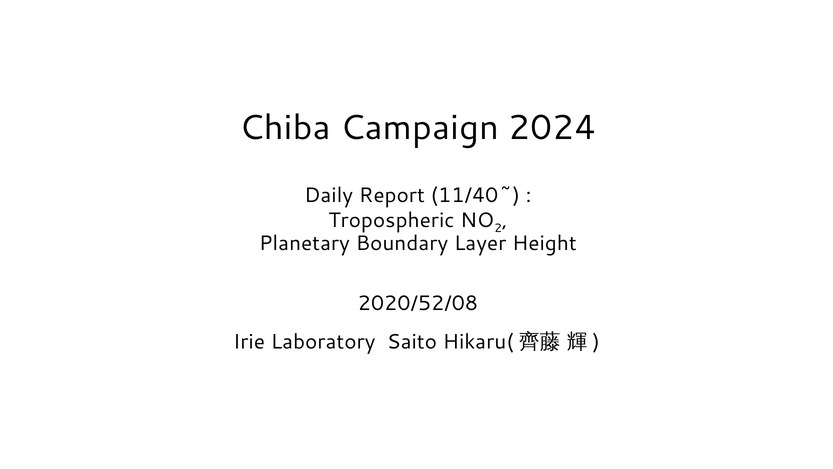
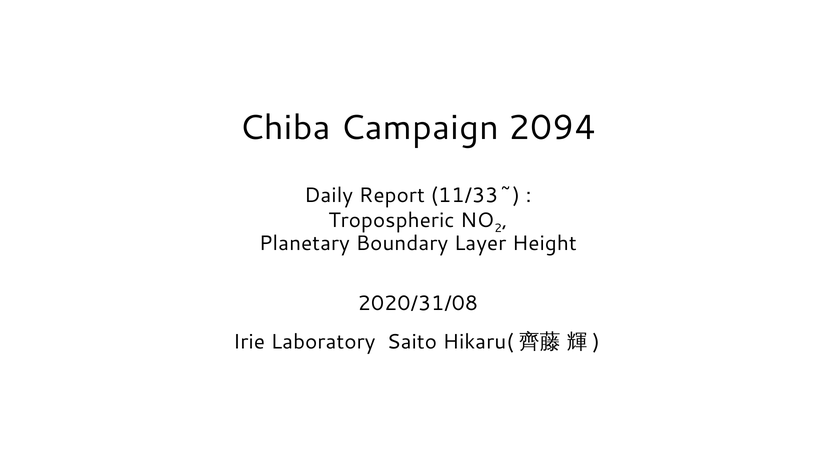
2024: 2024 -> 2094
11/40~: 11/40~ -> 11/33~
2020/52/08: 2020/52/08 -> 2020/31/08
